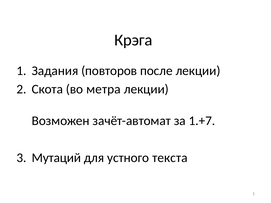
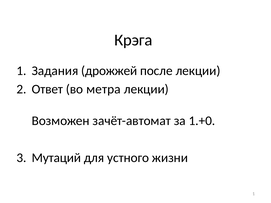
повторов: повторов -> дрожжей
Скота: Скота -> Ответ
1.+7: 1.+7 -> 1.+0
текста: текста -> жизни
